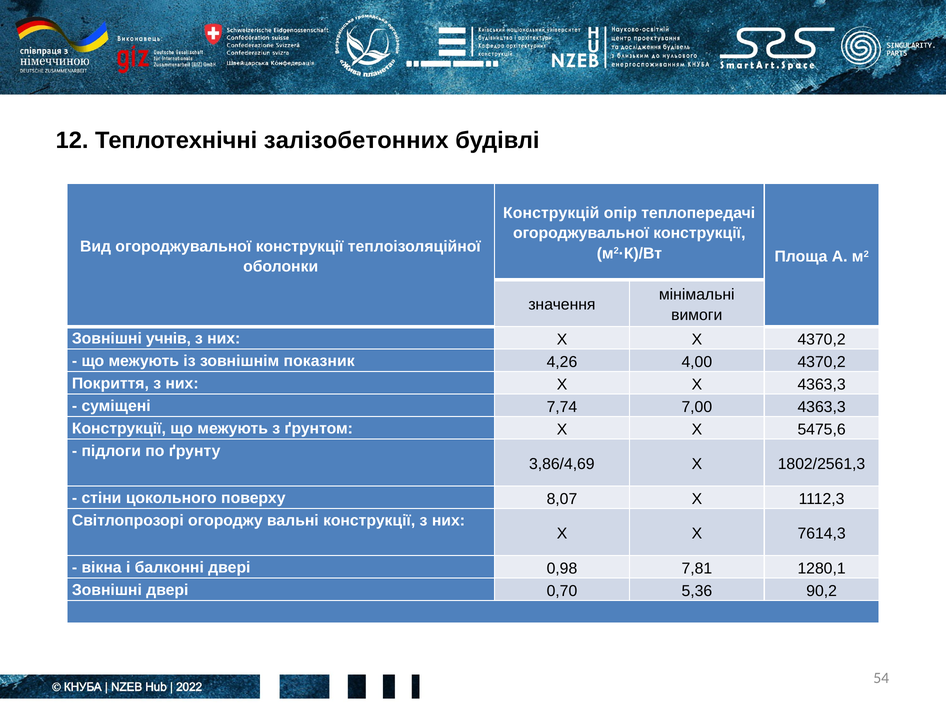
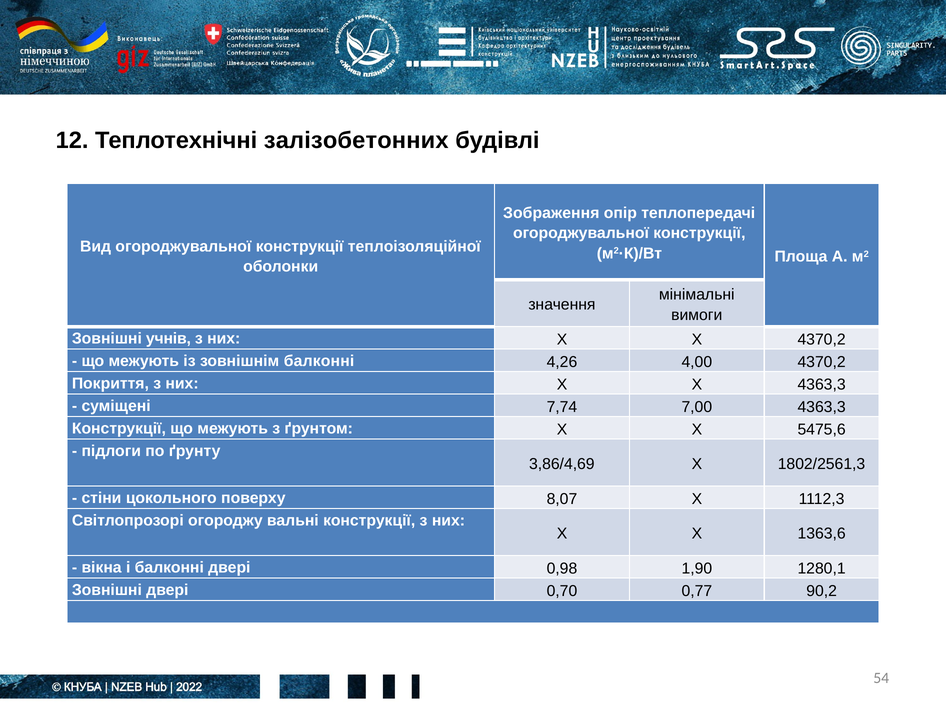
Конструкцій: Конструкцій -> Зображення
зовнішнім показник: показник -> балконні
7614,3: 7614,3 -> 1363,6
7,81: 7,81 -> 1,90
5,36: 5,36 -> 0,77
